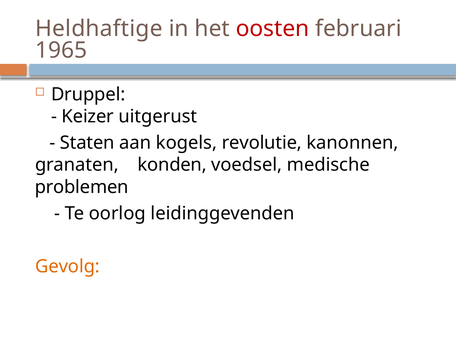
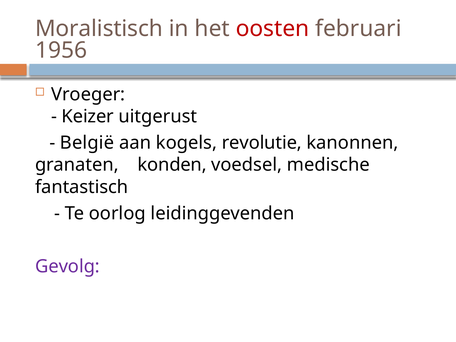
Heldhaftige: Heldhaftige -> Moralistisch
1965: 1965 -> 1956
Druppel: Druppel -> Vroeger
Staten: Staten -> België
problemen: problemen -> fantastisch
Gevolg colour: orange -> purple
